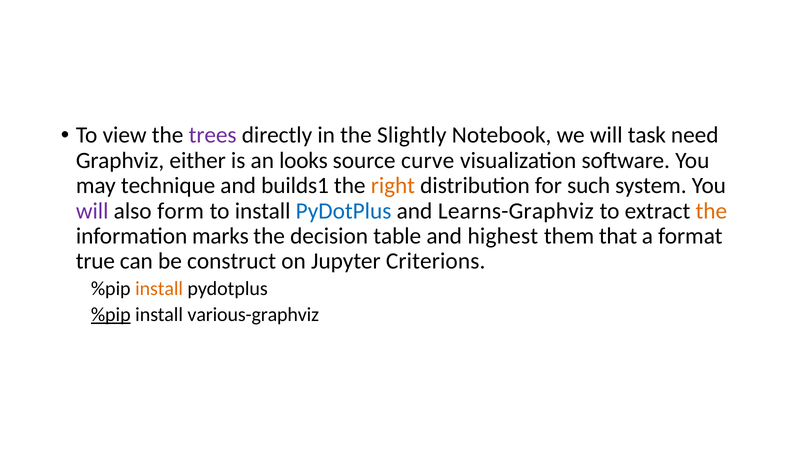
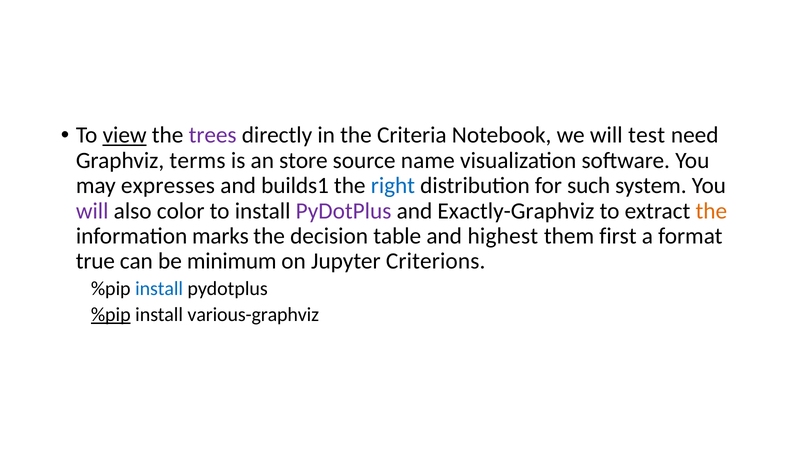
view underline: none -> present
Slightly: Slightly -> Criteria
task: task -> test
either: either -> terms
looks: looks -> store
curve: curve -> name
technique: technique -> expresses
right colour: orange -> blue
form: form -> color
PyDotPlus at (344, 211) colour: blue -> purple
Learns-Graphviz: Learns-Graphviz -> Exactly-Graphviz
that: that -> first
construct: construct -> minimum
install at (159, 288) colour: orange -> blue
